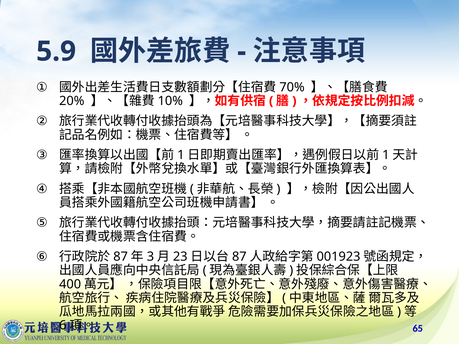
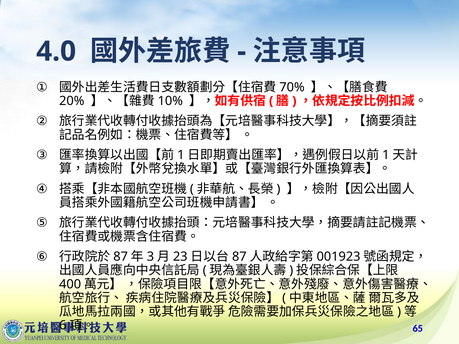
5.9: 5.9 -> 4.0
